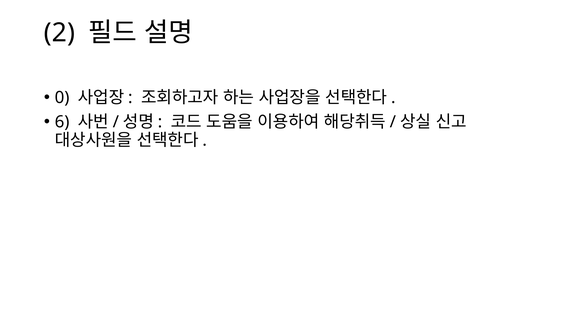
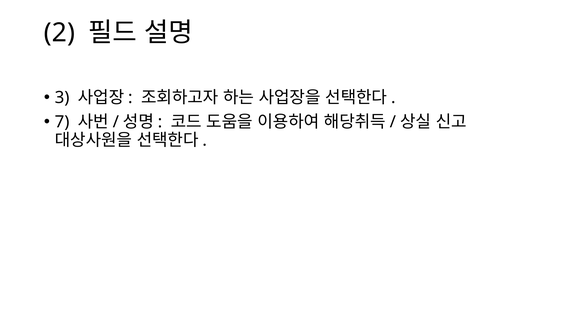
0: 0 -> 3
6: 6 -> 7
